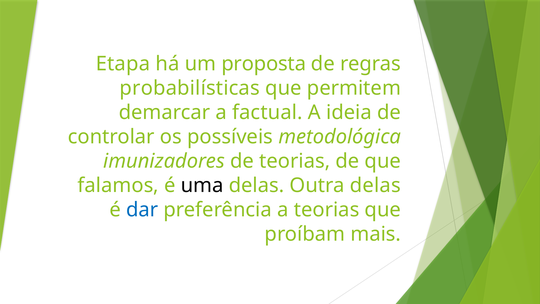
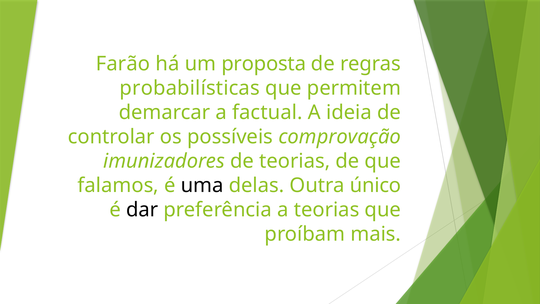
Etapa: Etapa -> Farão
metodológica: metodológica -> comprovação
Outra delas: delas -> único
dar colour: blue -> black
